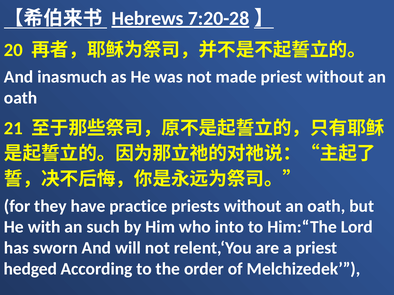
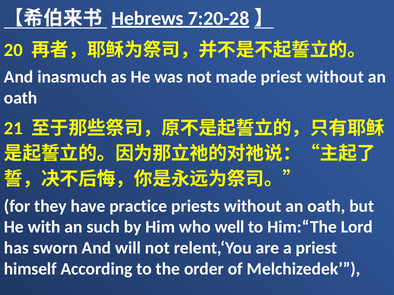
into: into -> well
hedged: hedged -> himself
